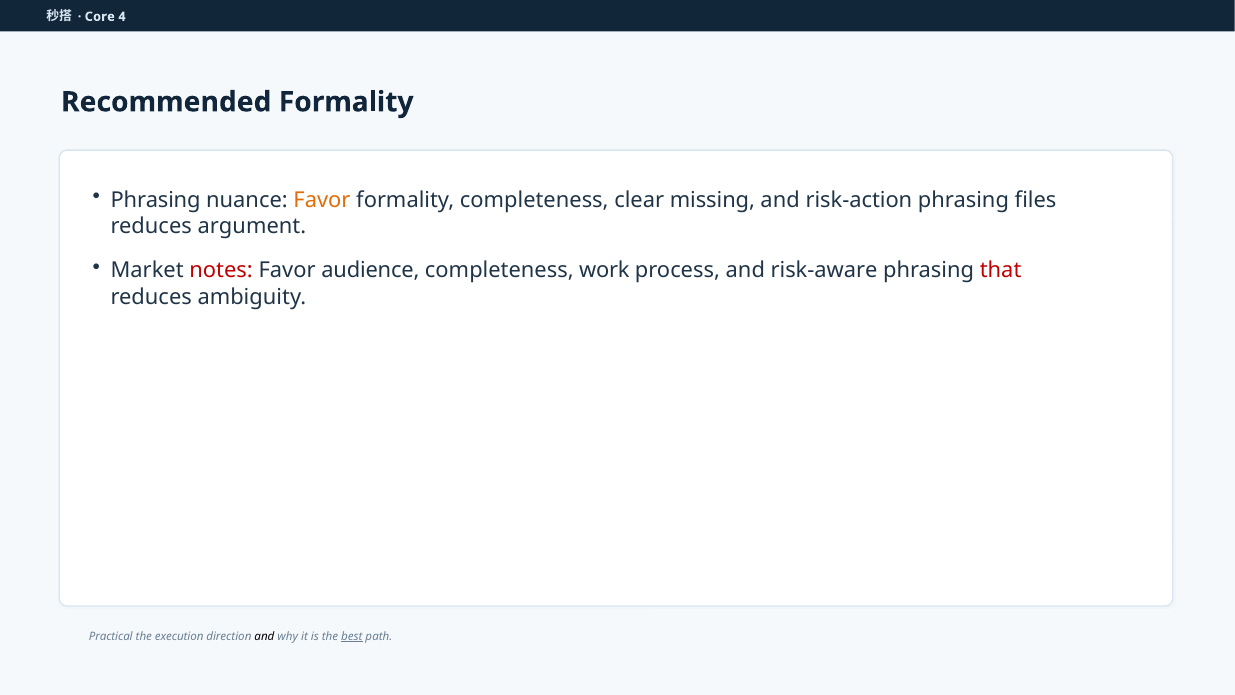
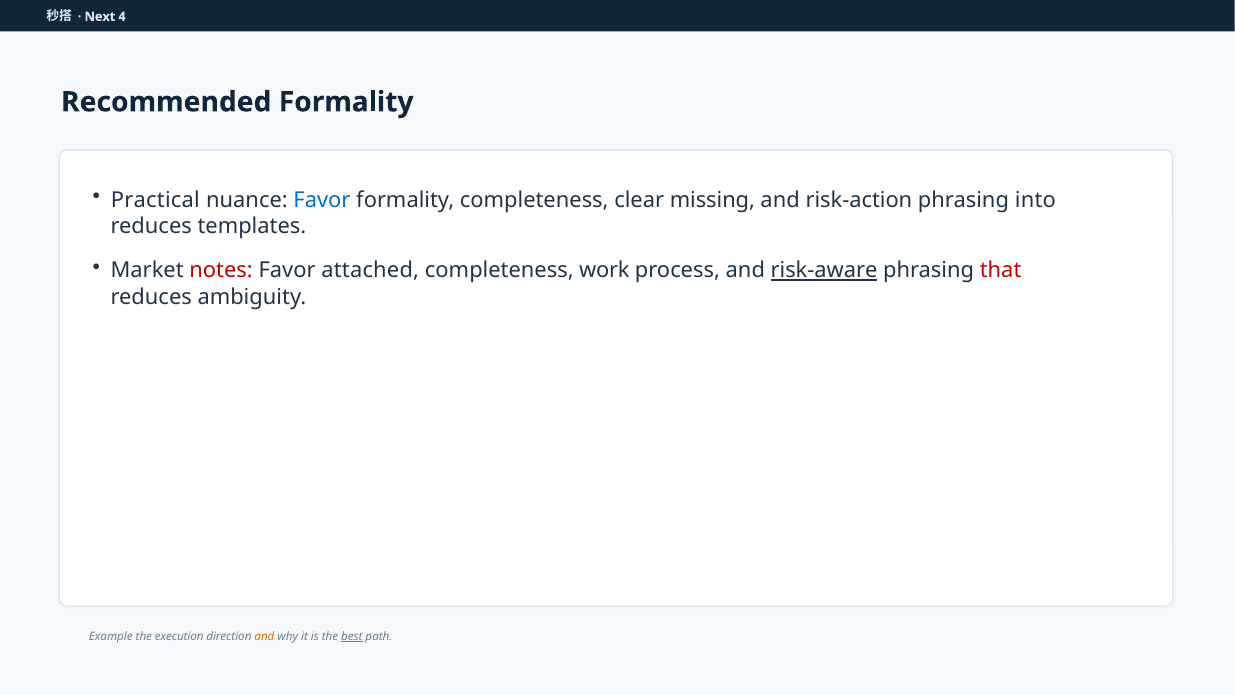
Core: Core -> Next
Phrasing at (156, 200): Phrasing -> Practical
Favor at (322, 200) colour: orange -> blue
files: files -> into
argument: argument -> templates
audience: audience -> attached
risk-aware underline: none -> present
Practical: Practical -> Example
and at (264, 636) colour: black -> orange
